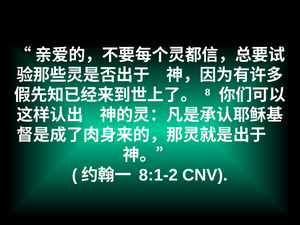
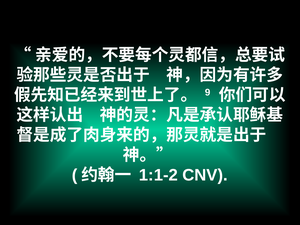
8: 8 -> 9
8:1-2: 8:1-2 -> 1:1-2
